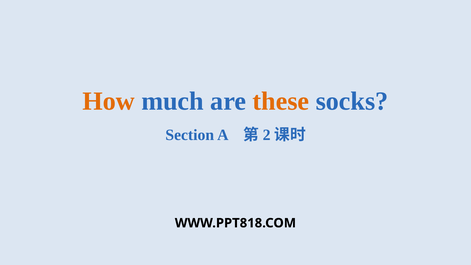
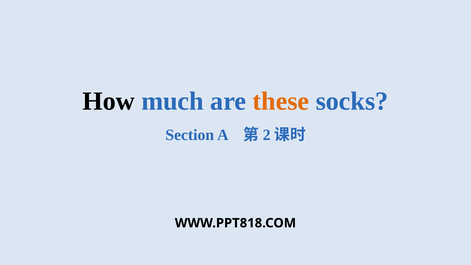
How colour: orange -> black
